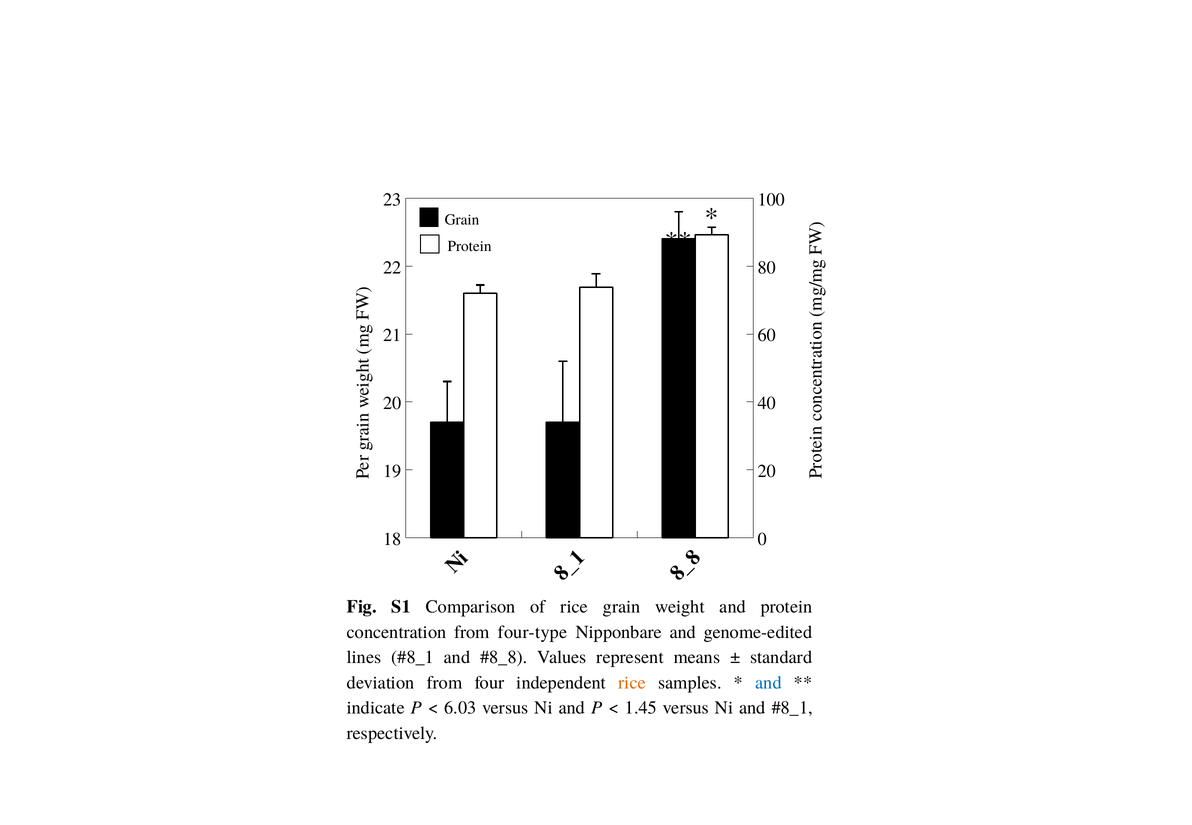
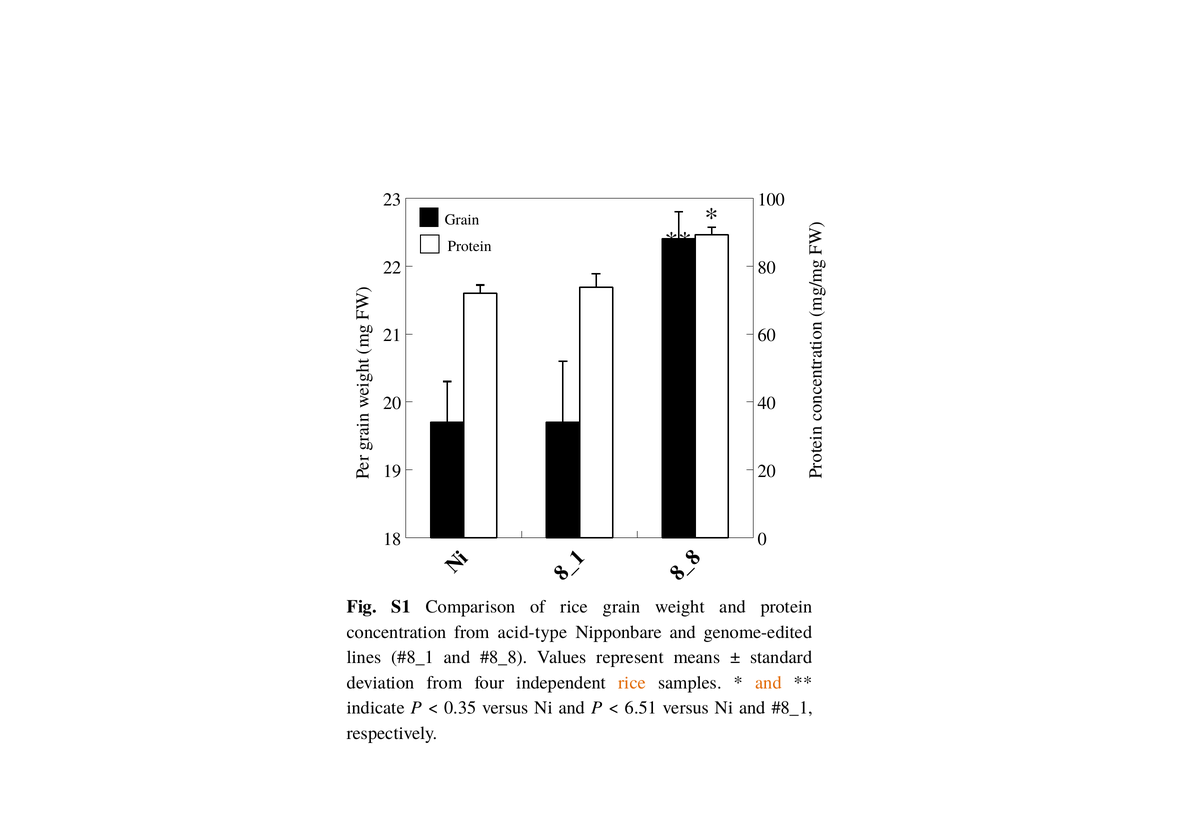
four-type: four-type -> acid-type
and at (768, 683) colour: blue -> orange
6.03: 6.03 -> 0.35
1.45: 1.45 -> 6.51
